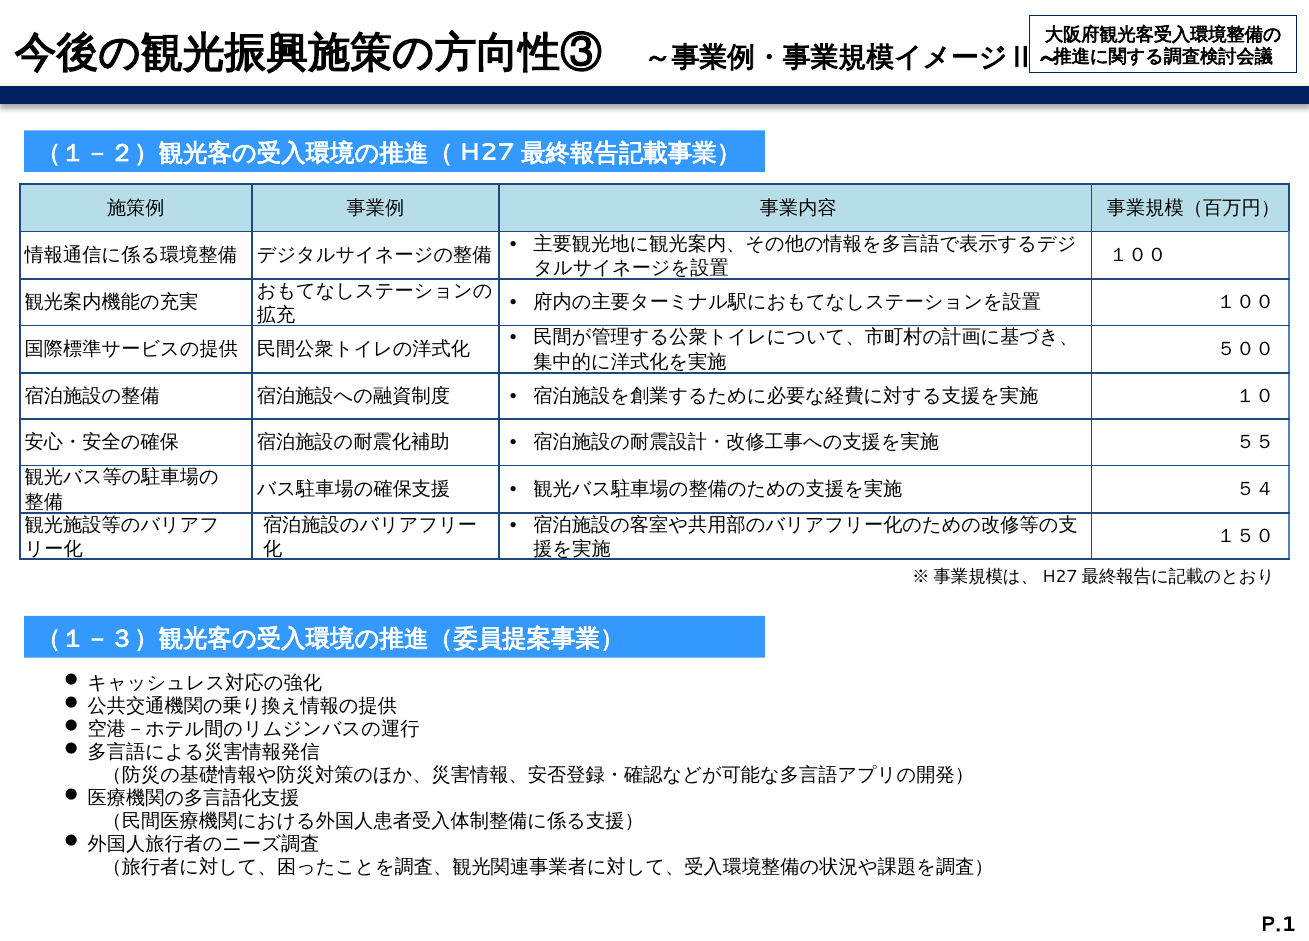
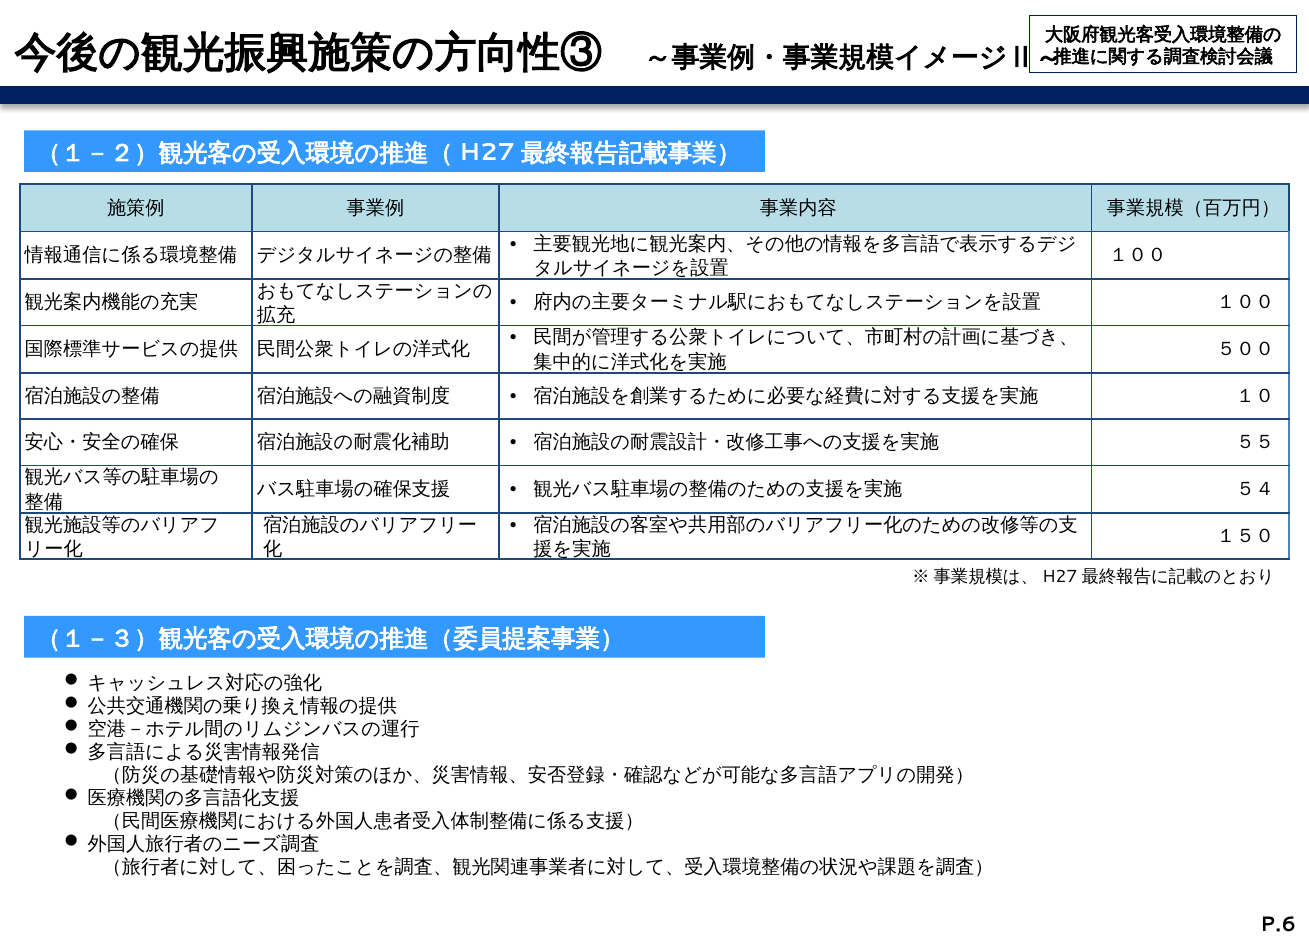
P.1: P.1 -> P.6
